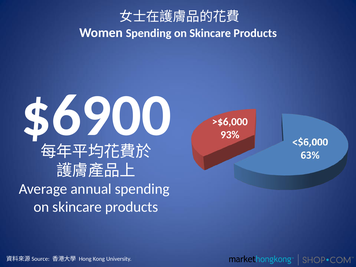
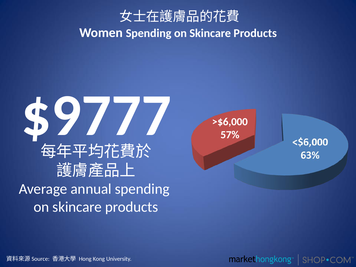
$6900: $6900 -> $9777
93%: 93% -> 57%
